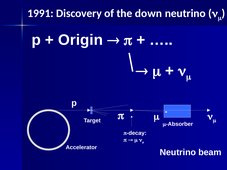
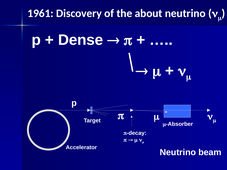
1991: 1991 -> 1961
down: down -> about
Origin: Origin -> Dense
